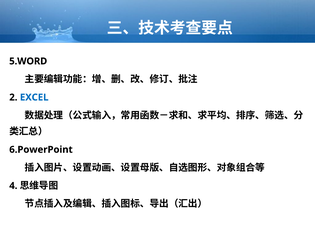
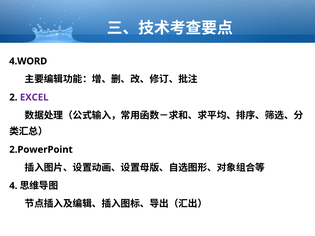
5.WORD: 5.WORD -> 4.WORD
EXCEL colour: blue -> purple
6.PowerPoint: 6.PowerPoint -> 2.PowerPoint
